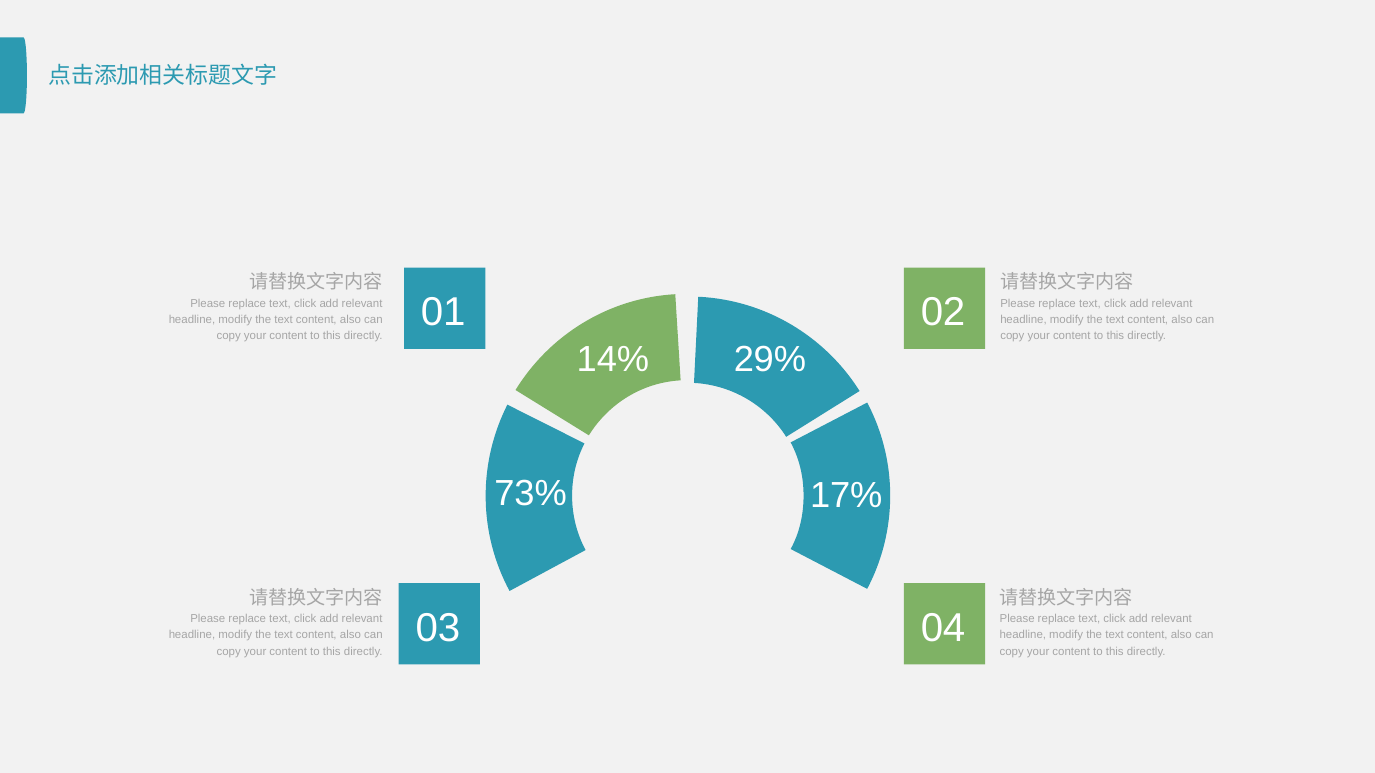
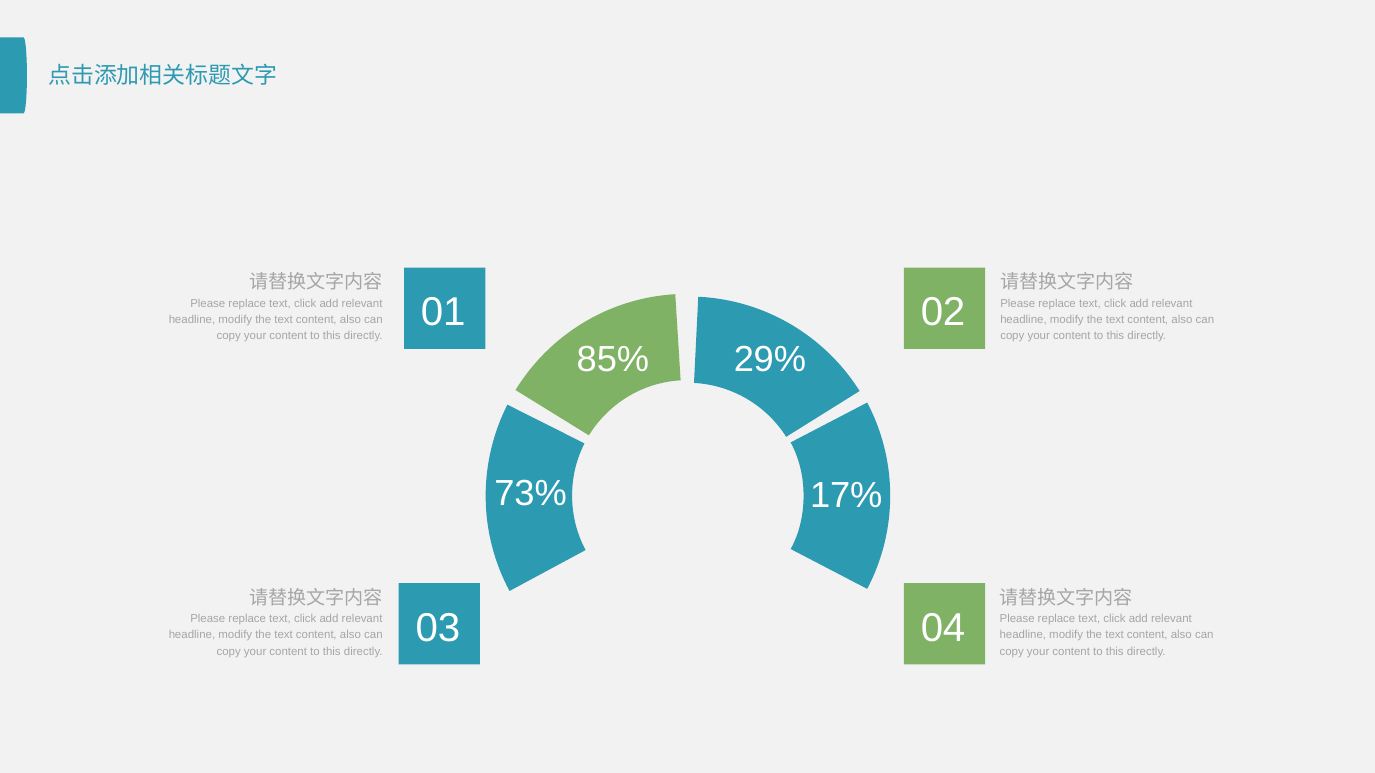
14%: 14% -> 85%
